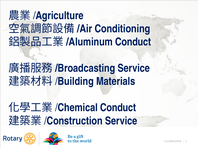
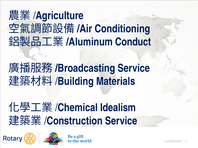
Conduct at (118, 108): Conduct -> Idealism
